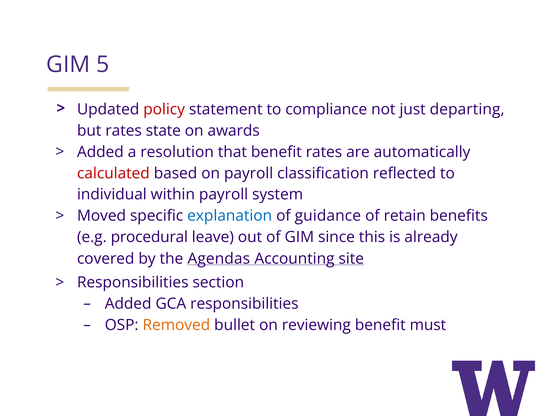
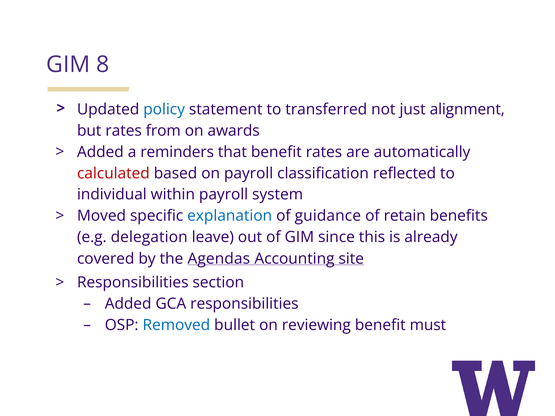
5: 5 -> 8
policy colour: red -> blue
compliance: compliance -> transferred
departing: departing -> alignment
state: state -> from
resolution: resolution -> reminders
procedural: procedural -> delegation
Removed colour: orange -> blue
